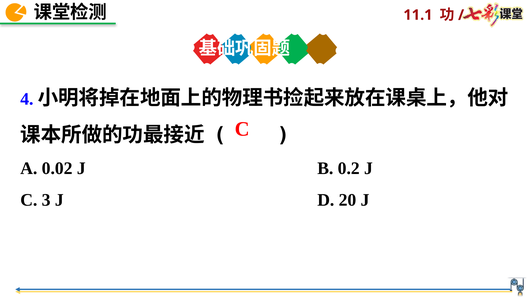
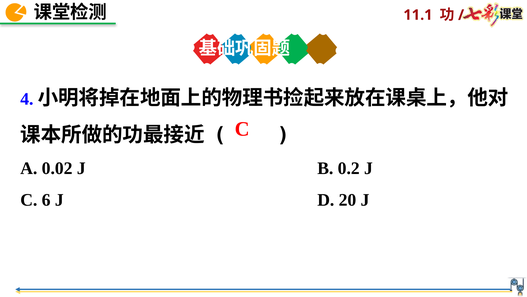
3: 3 -> 6
